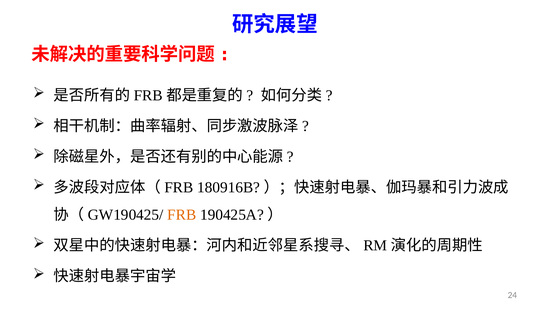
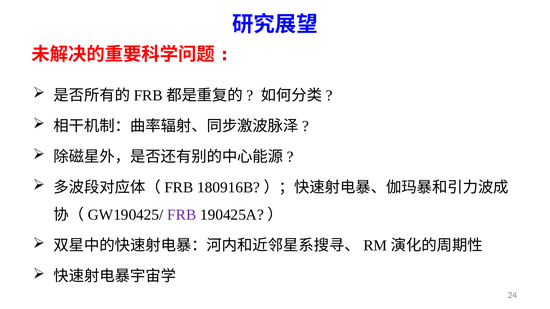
FRB colour: orange -> purple
